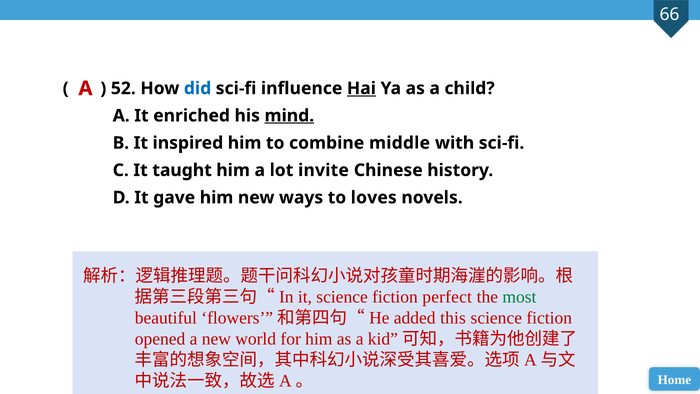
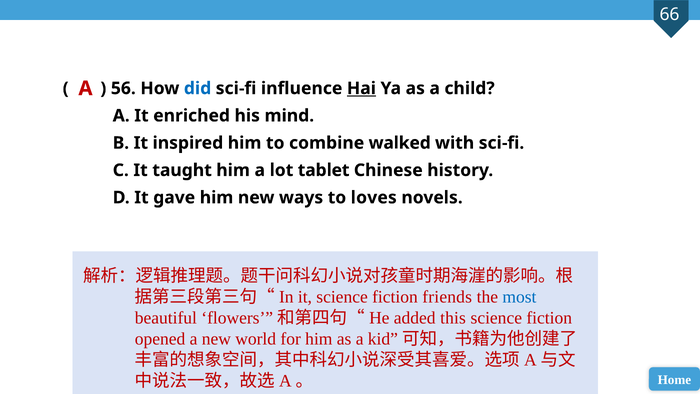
52: 52 -> 56
mind underline: present -> none
middle: middle -> walked
invite: invite -> tablet
perfect: perfect -> friends
most colour: green -> blue
